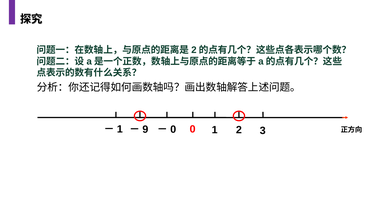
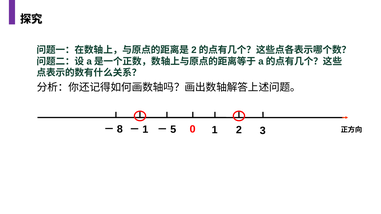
1 at (120, 129): 1 -> 8
9 at (145, 130): 9 -> 1
0 at (173, 130): 0 -> 5
